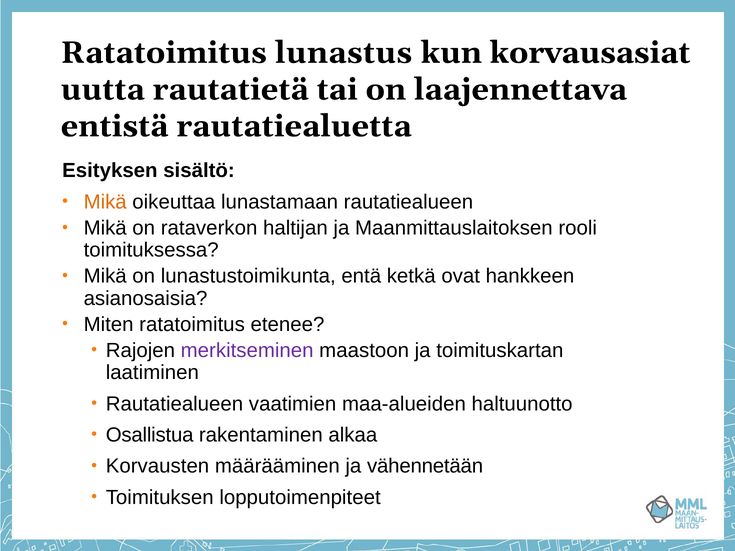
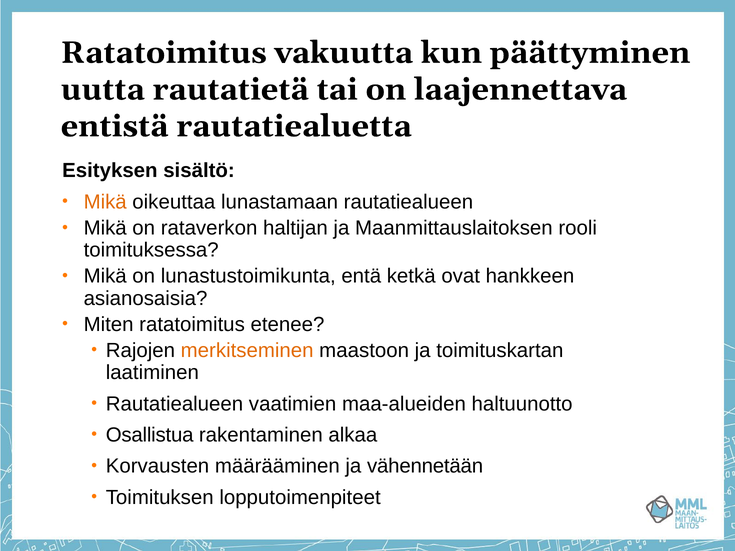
lunastus: lunastus -> vakuutta
korvausasiat: korvausasiat -> päättyminen
merkitseminen colour: purple -> orange
